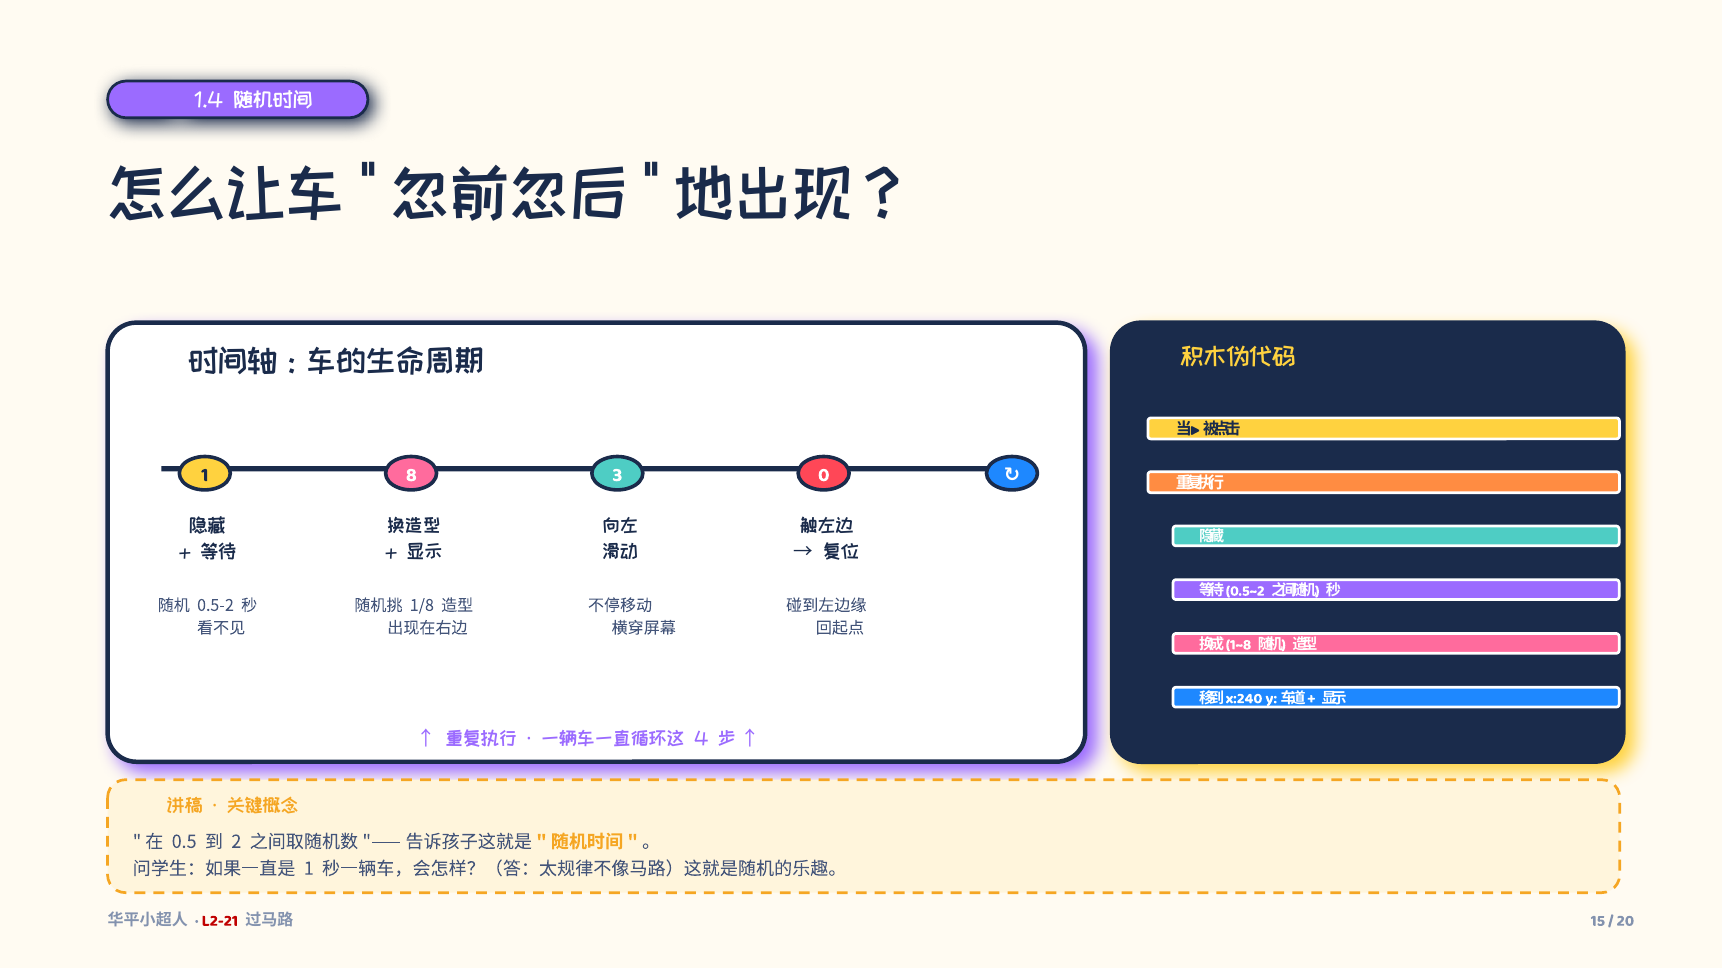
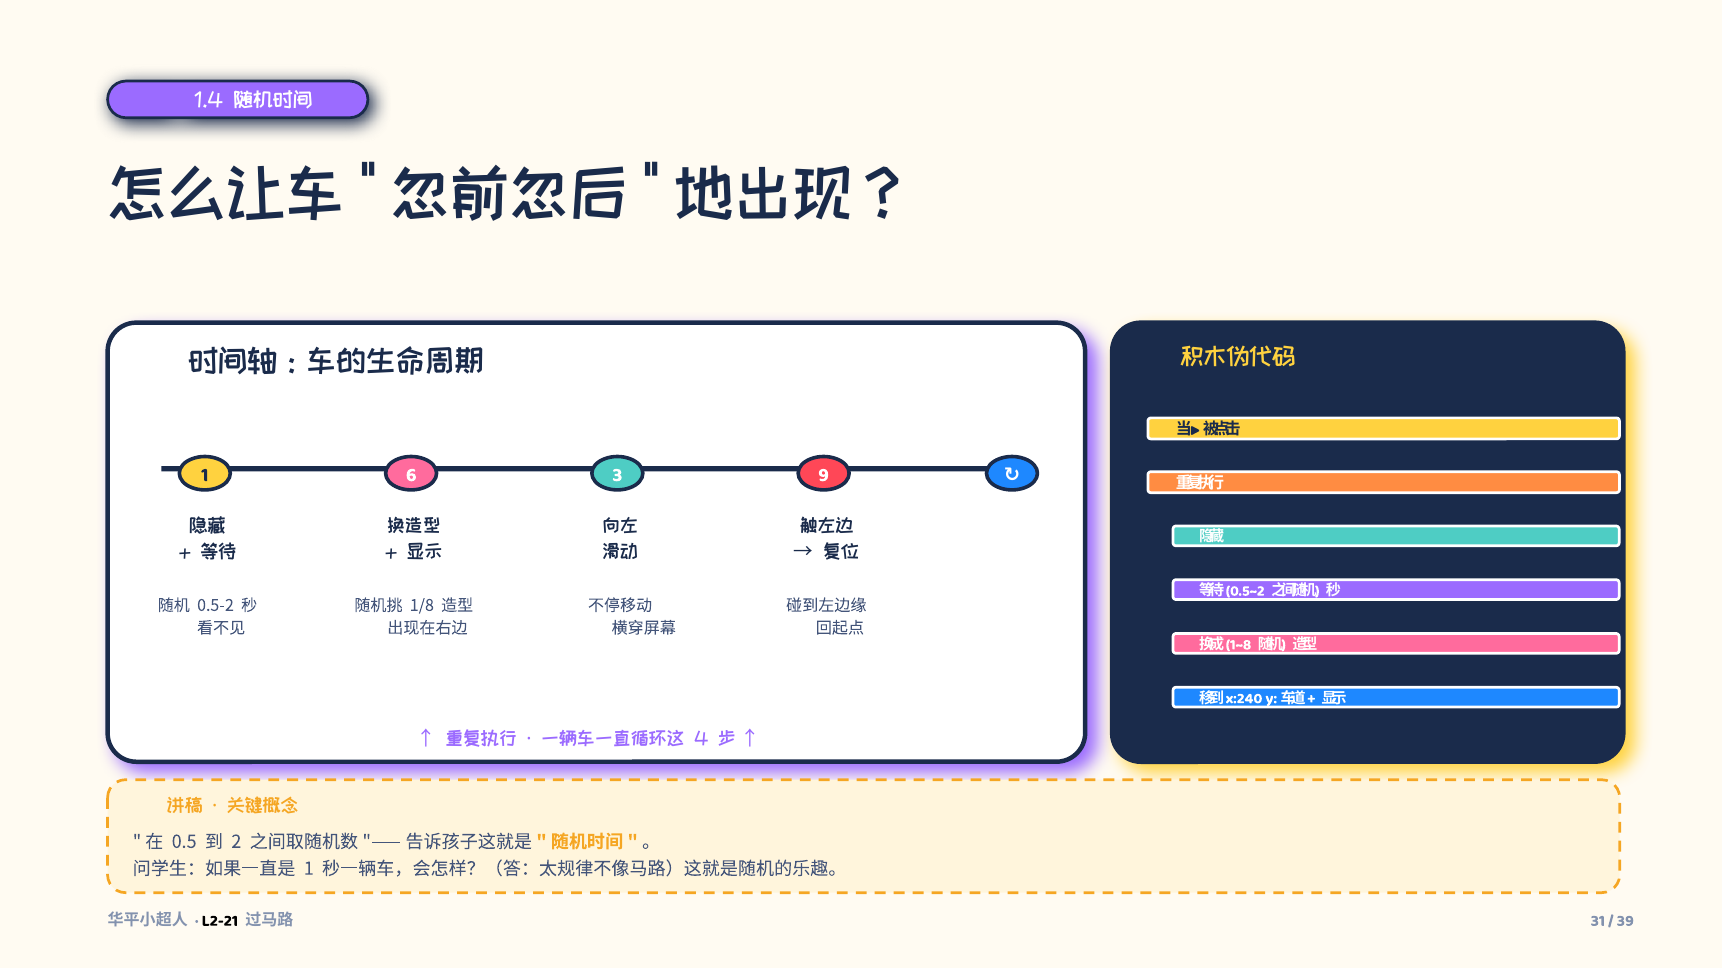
8: 8 -> 6
0: 0 -> 9
L2-21 colour: red -> black
15: 15 -> 31
20: 20 -> 39
